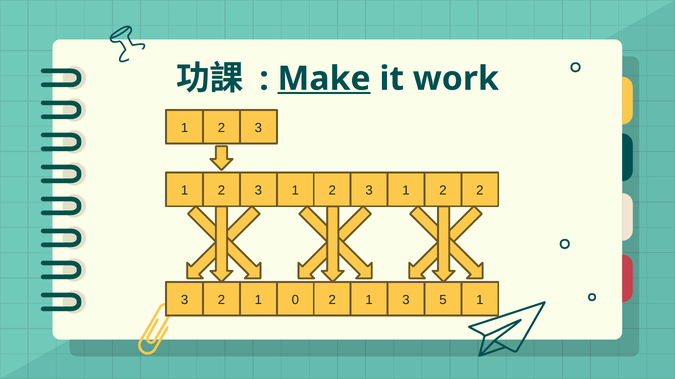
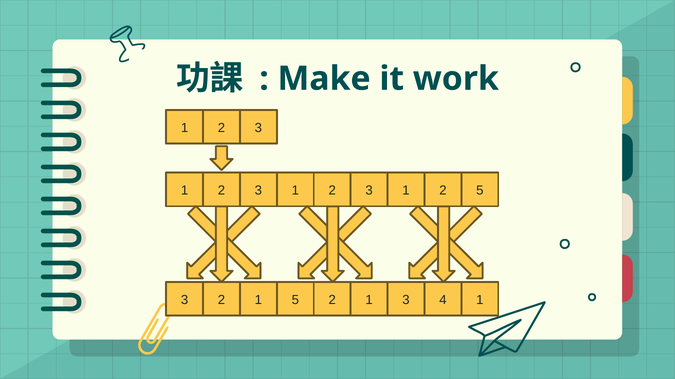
Make underline: present -> none
2 2: 2 -> 5
1 0: 0 -> 5
5: 5 -> 4
